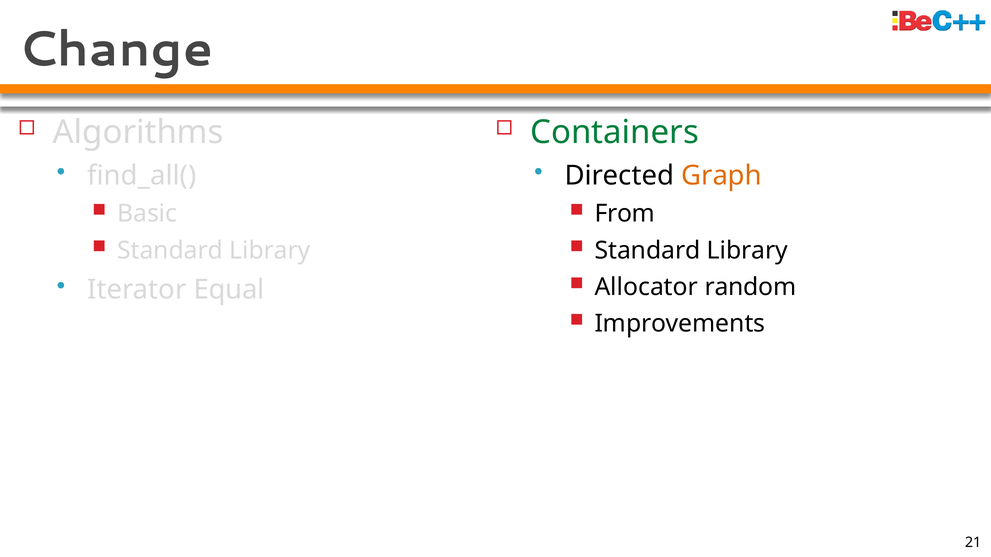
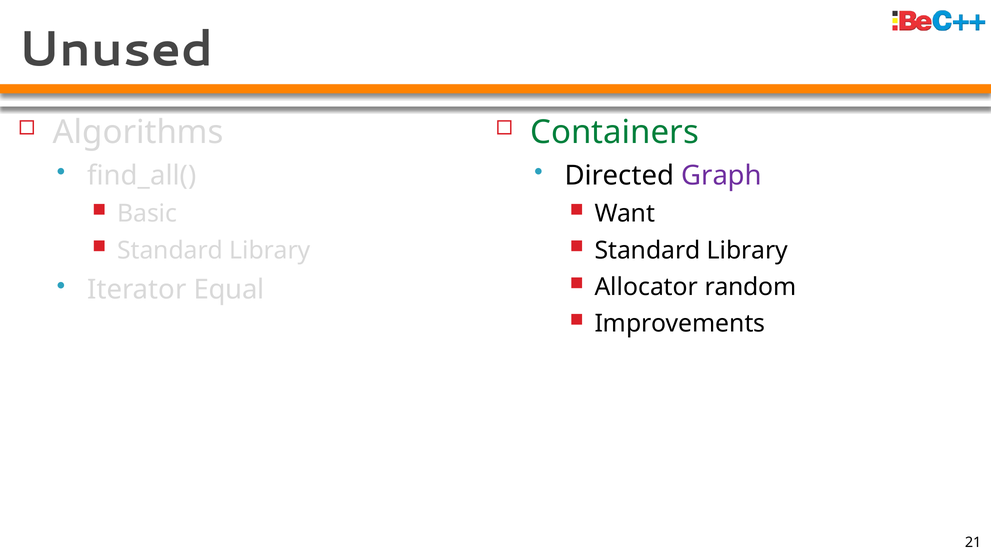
Change: Change -> Unused
Graph colour: orange -> purple
From: From -> Want
